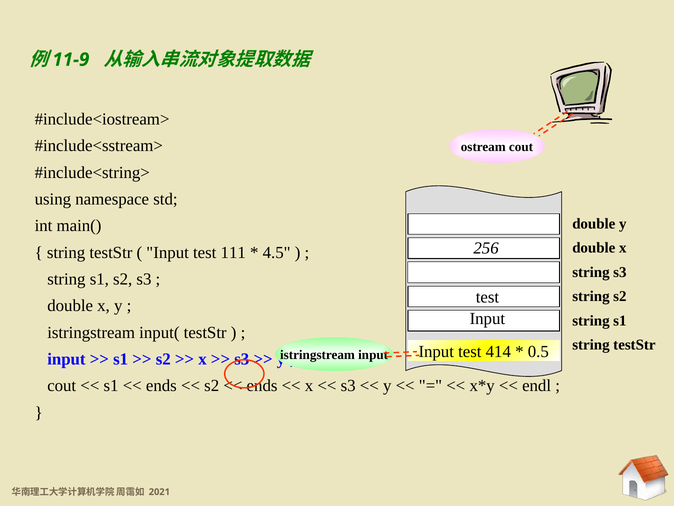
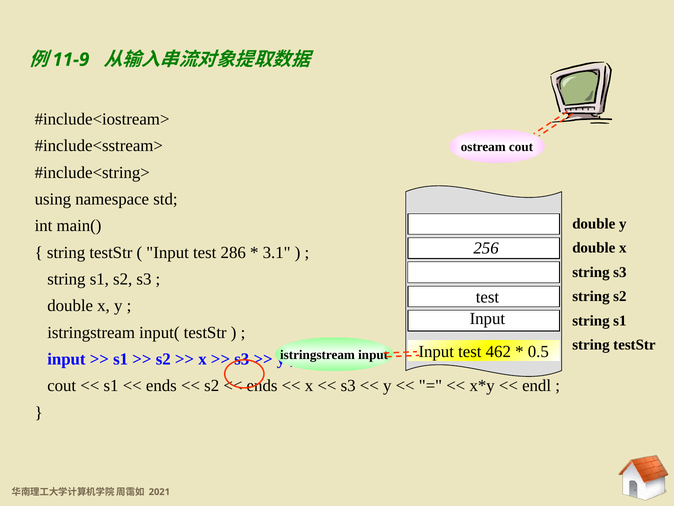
111: 111 -> 286
4.5: 4.5 -> 3.1
414: 414 -> 462
